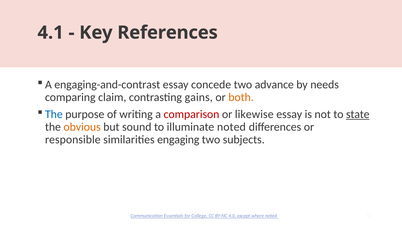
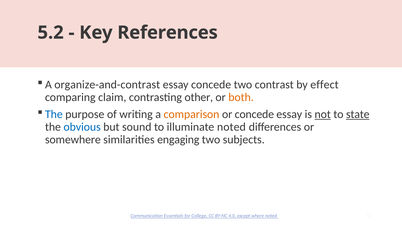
4.1: 4.1 -> 5.2
engaging-and-contrast: engaging-and-contrast -> organize-and-contrast
advance: advance -> contrast
needs: needs -> effect
gains: gains -> other
comparison colour: red -> orange
or likewise: likewise -> concede
not underline: none -> present
obvious colour: orange -> blue
responsible: responsible -> somewhere
